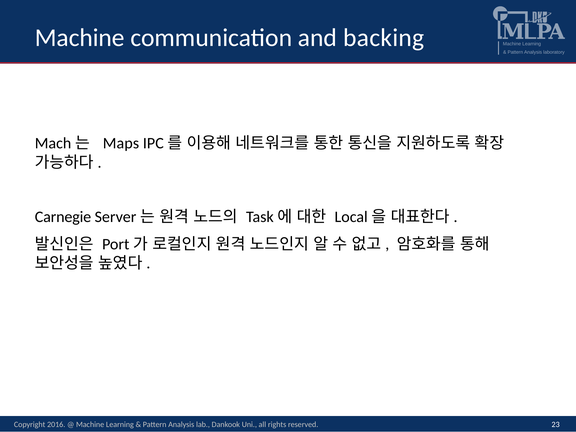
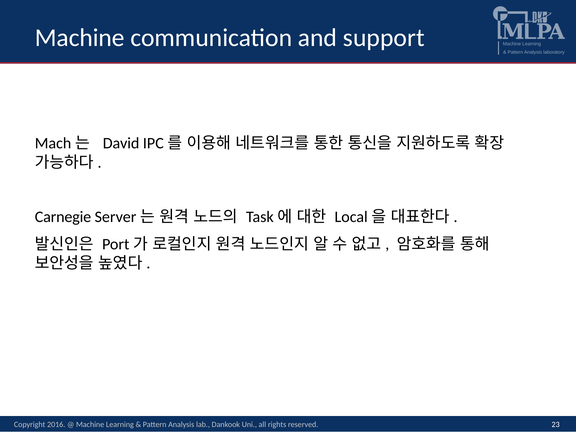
backing: backing -> support
Maps: Maps -> David
